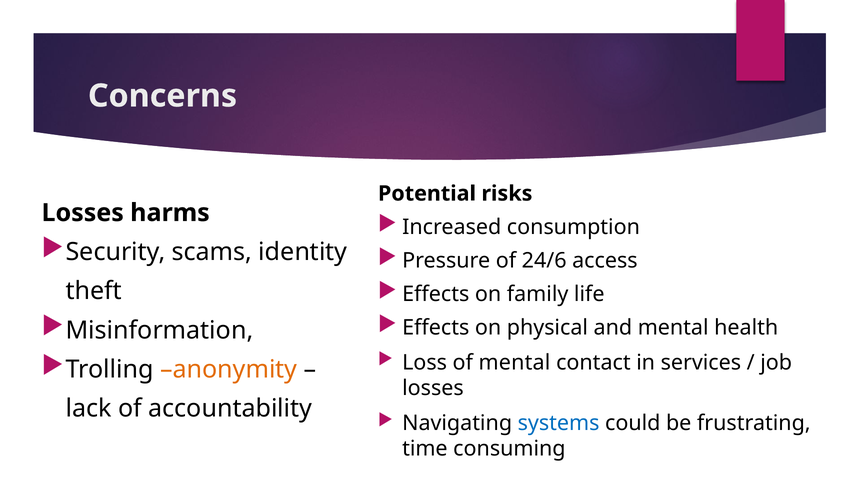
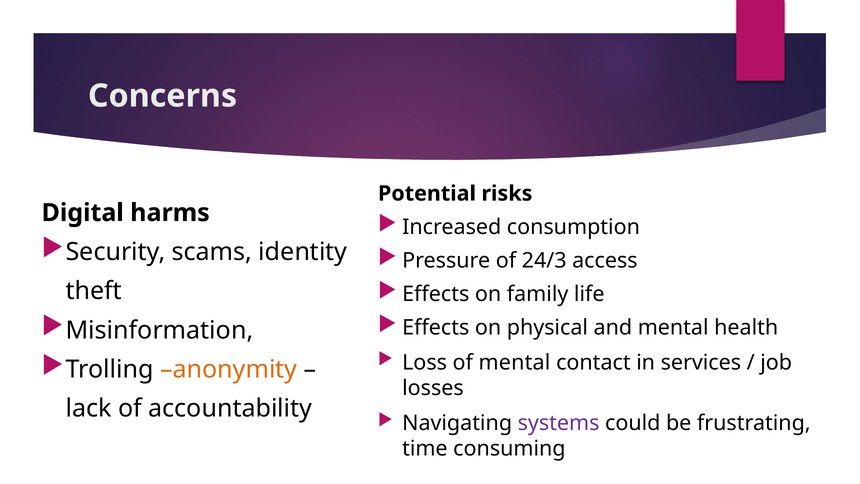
Losses at (83, 213): Losses -> Digital
24/6: 24/6 -> 24/3
systems colour: blue -> purple
